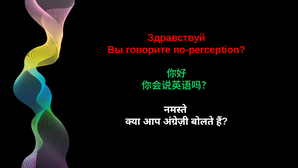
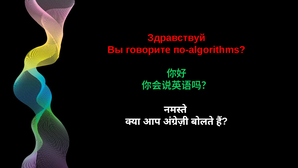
по-perception: по-perception -> по-algorithms
